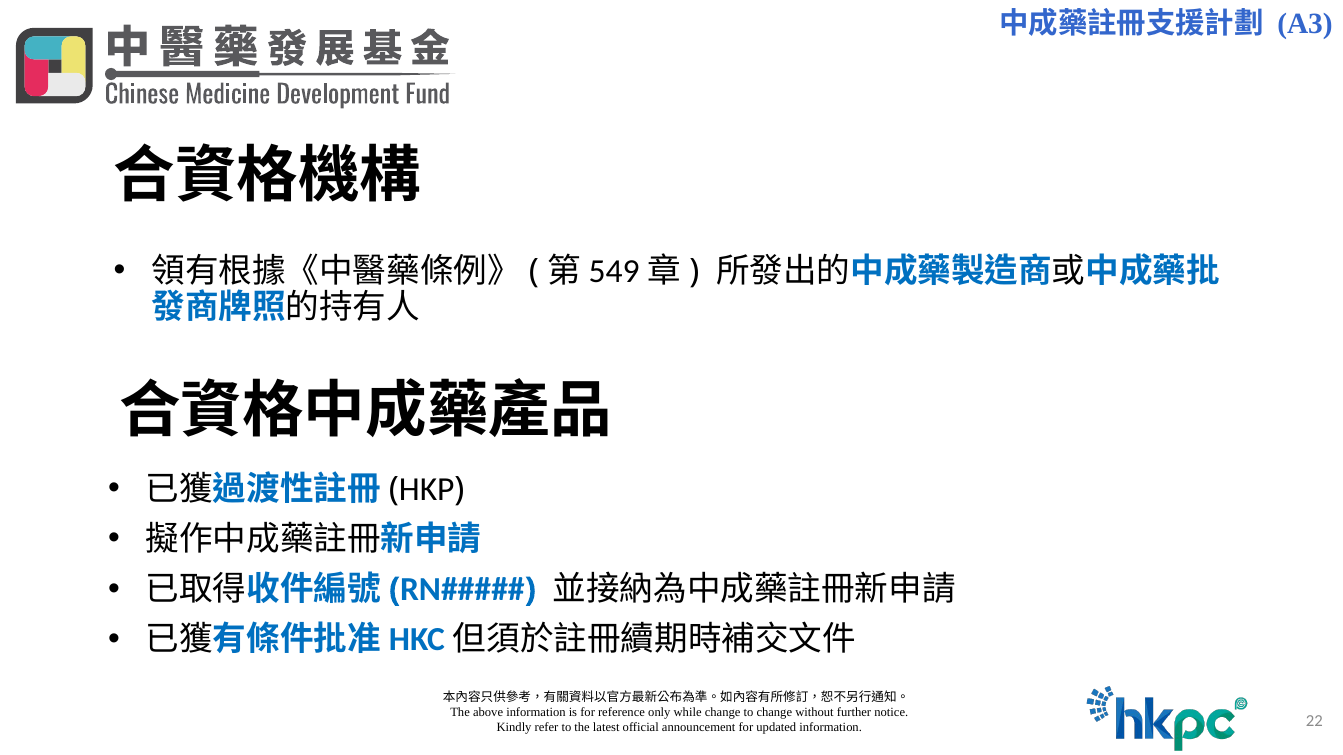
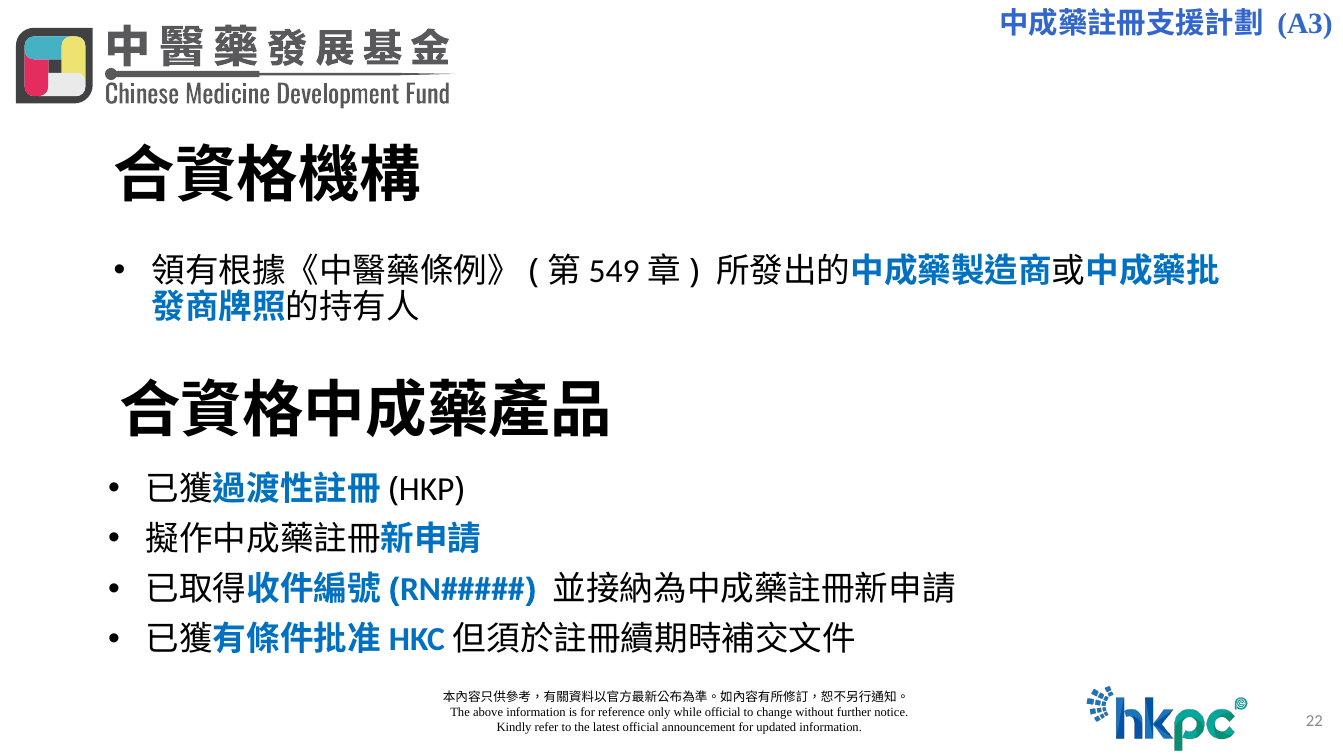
while change: change -> official
